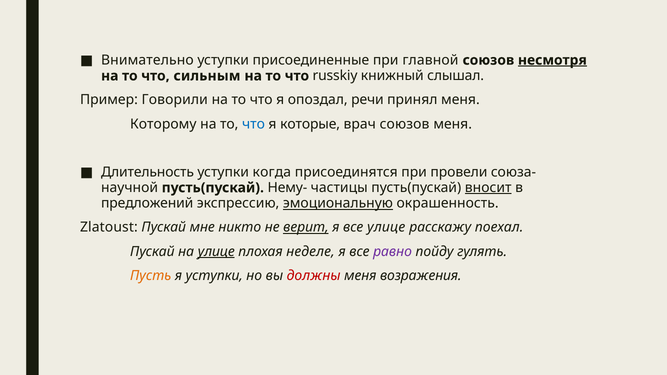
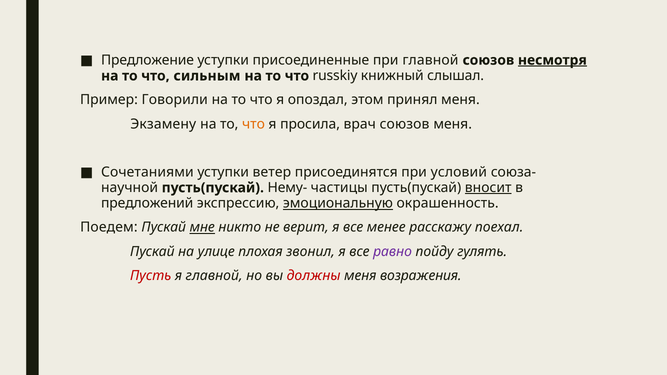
Внимательно: Внимательно -> Предложение
речи: речи -> этом
Которому: Которому -> Экзамену
что at (253, 124) colour: blue -> orange
которые: которые -> просила
Длительность: Длительность -> Сочетаниями
когда: когда -> ветер
провели: провели -> условий
Zlatoust: Zlatoust -> Поедем
мне underline: none -> present
верит underline: present -> none
все улице: улице -> менее
улице at (216, 252) underline: present -> none
неделе: неделе -> звонил
Пусть colour: orange -> red
я уступки: уступки -> главной
